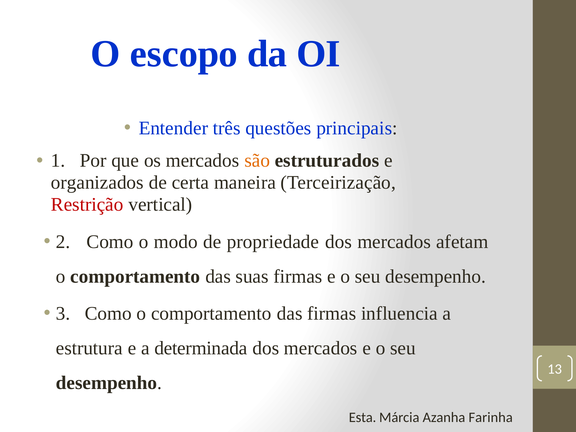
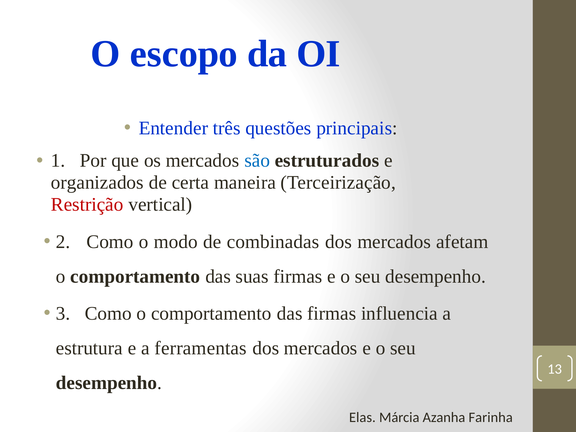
são colour: orange -> blue
propriedade: propriedade -> combinadas
determinada: determinada -> ferramentas
Esta: Esta -> Elas
